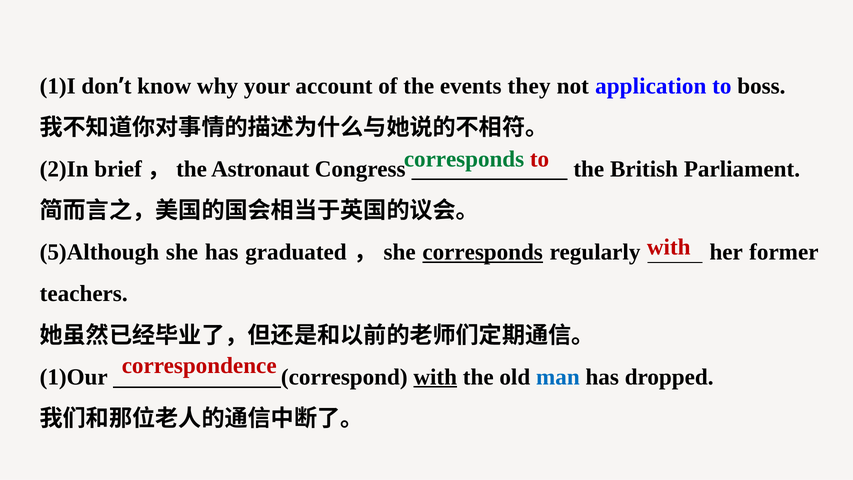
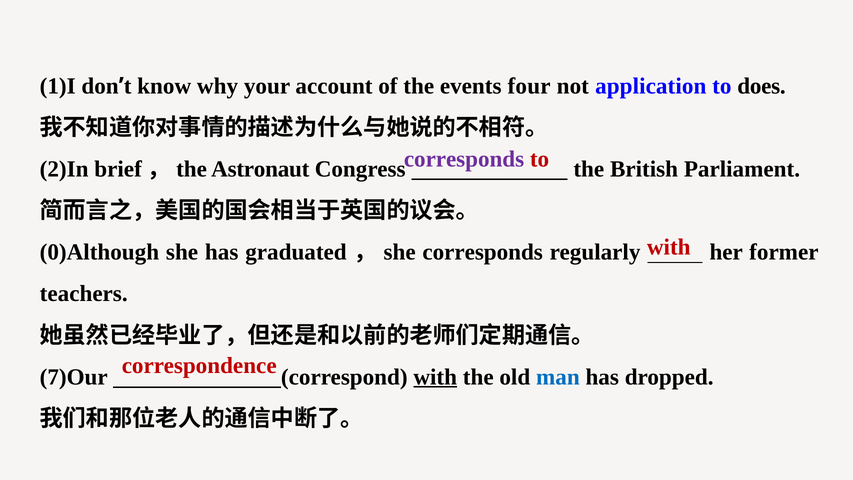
they: they -> four
boss: boss -> does
corresponds at (464, 159) colour: green -> purple
5)Although: 5)Although -> 0)Although
corresponds at (483, 252) underline: present -> none
1)Our: 1)Our -> 7)Our
